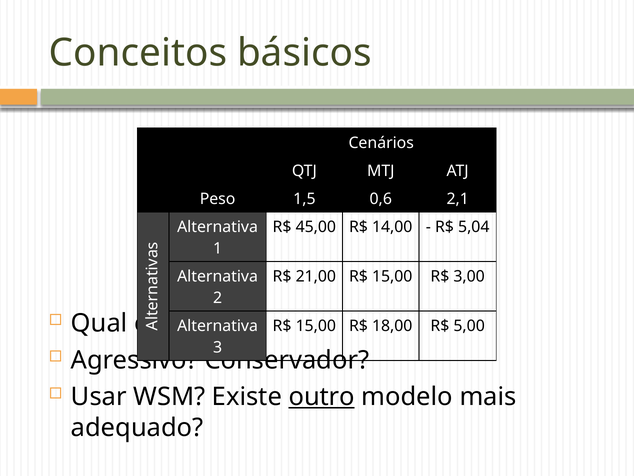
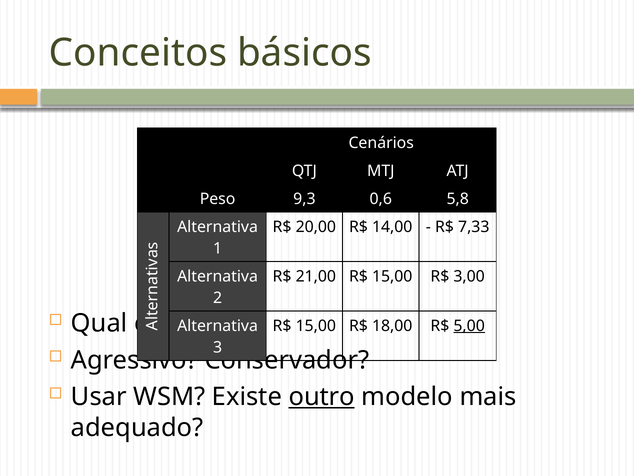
1,5: 1,5 -> 9,3
2,1: 2,1 -> 5,8
45,00: 45,00 -> 20,00
5,04: 5,04 -> 7,33
5,00 underline: none -> present
